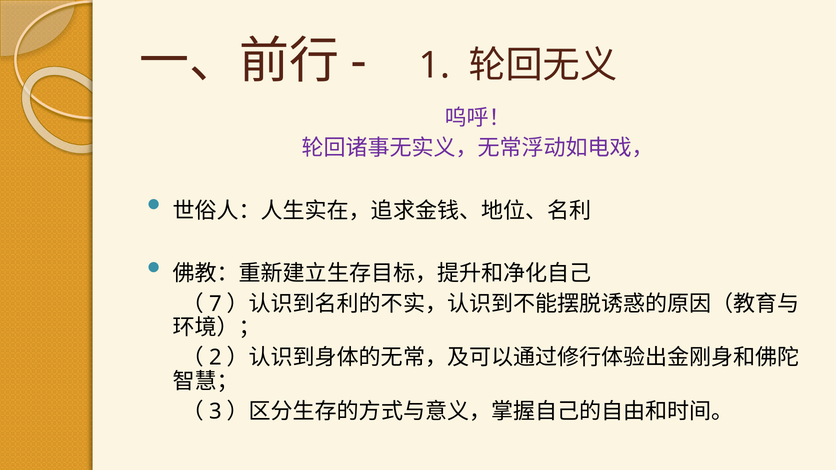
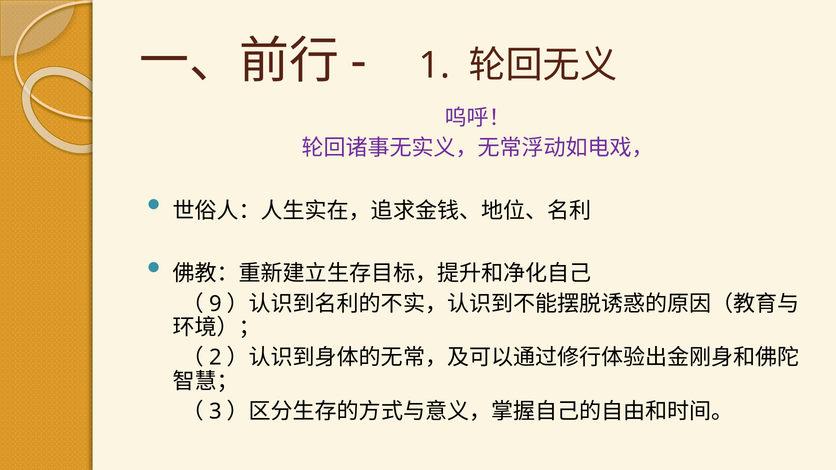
7: 7 -> 9
